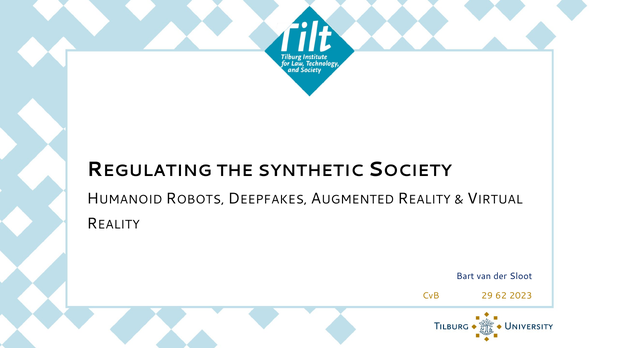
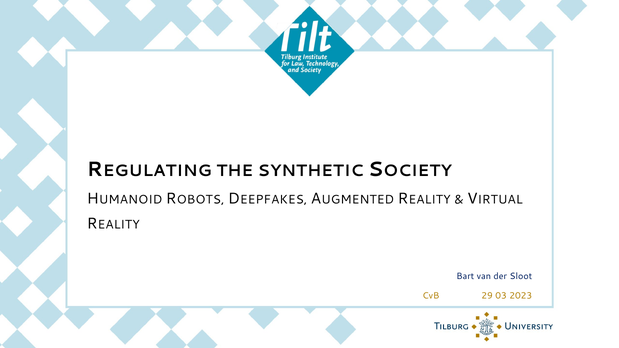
62: 62 -> 03
